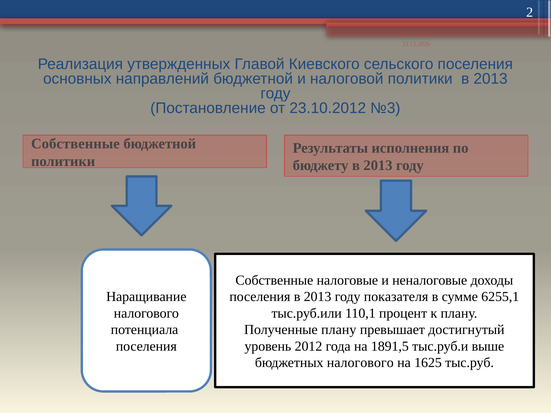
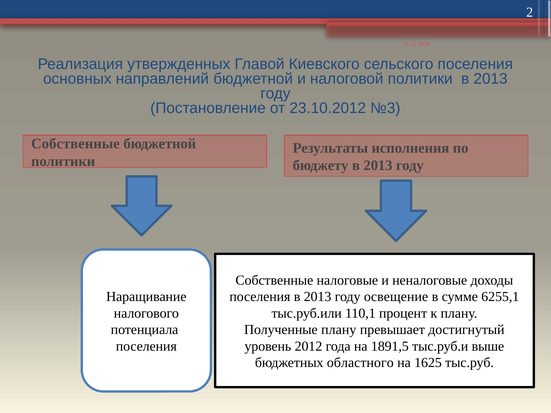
показателя: показателя -> освещение
бюджетных налогового: налогового -> областного
